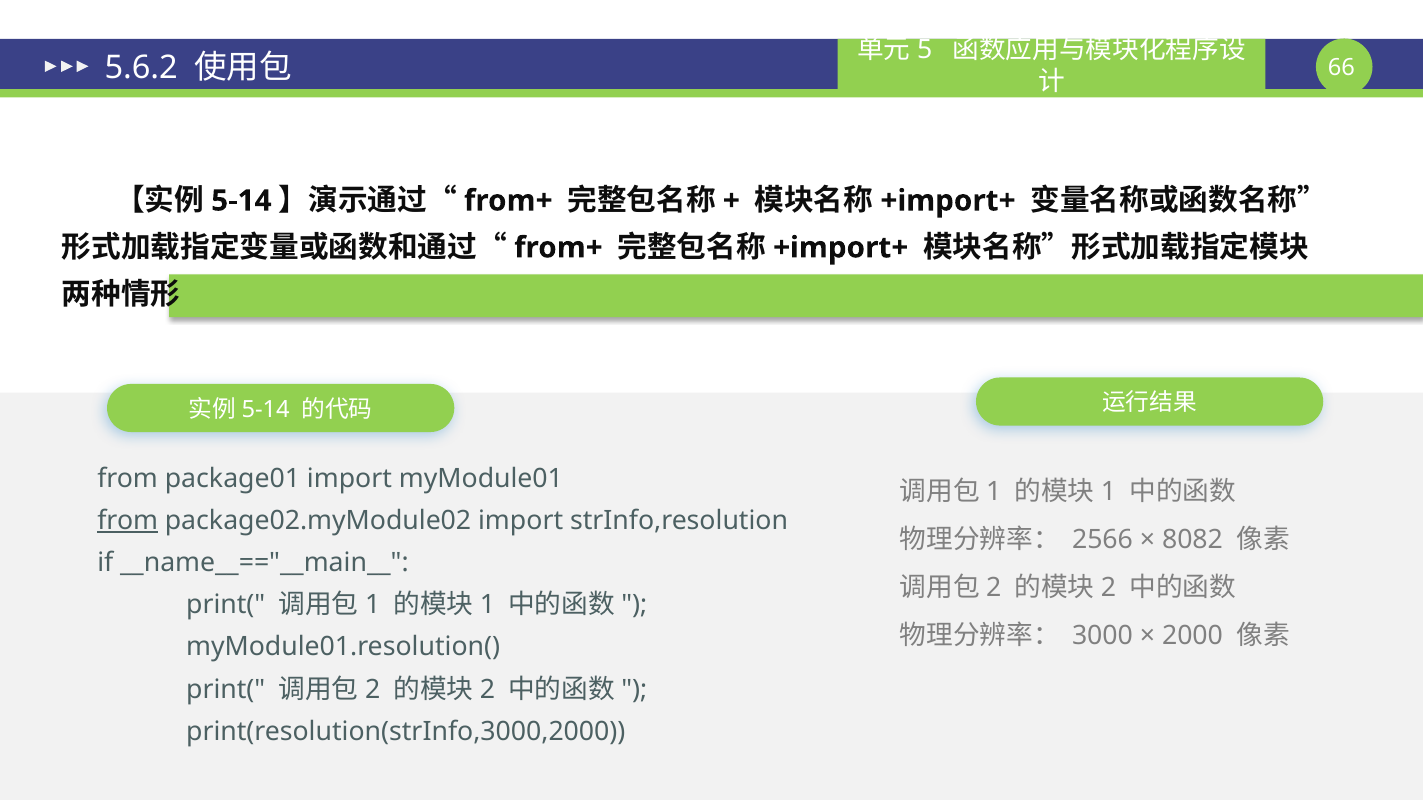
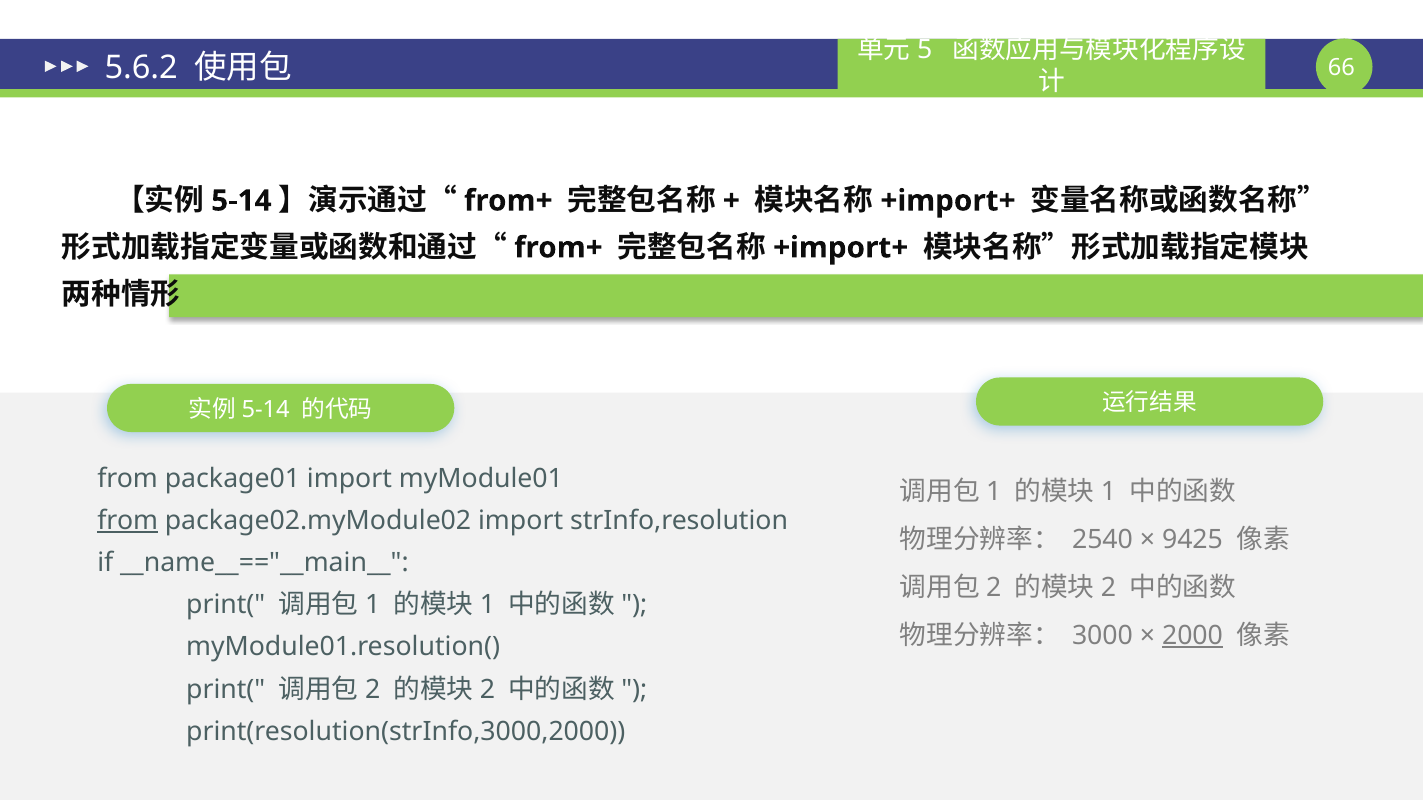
2566: 2566 -> 2540
8082: 8082 -> 9425
2000 underline: none -> present
